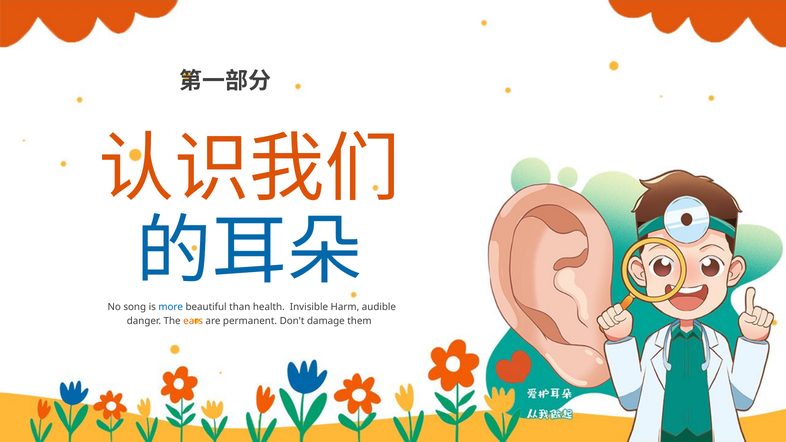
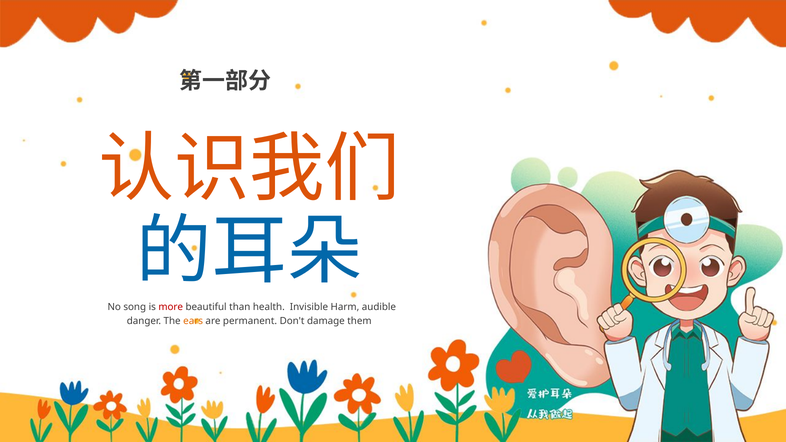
more colour: blue -> red
